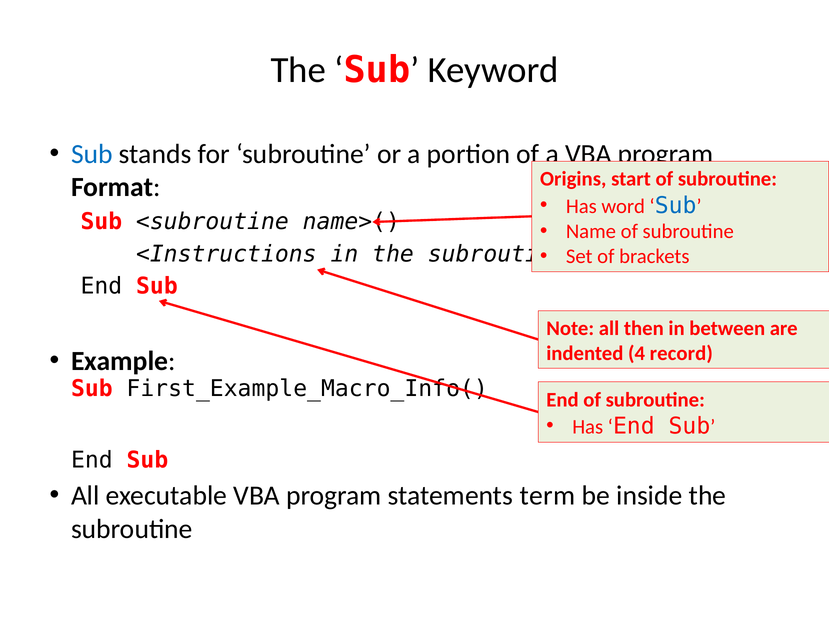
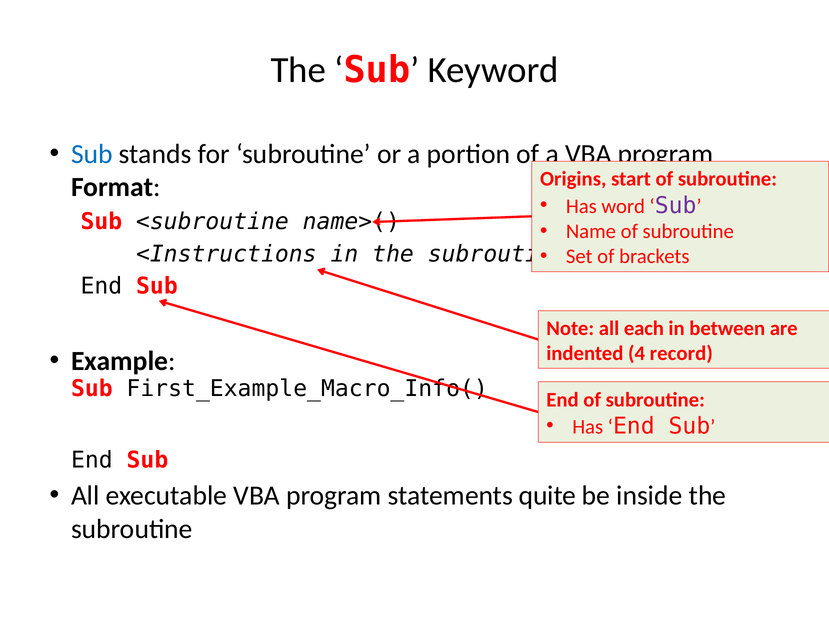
Sub at (676, 205) colour: blue -> purple
then: then -> each
term: term -> quite
